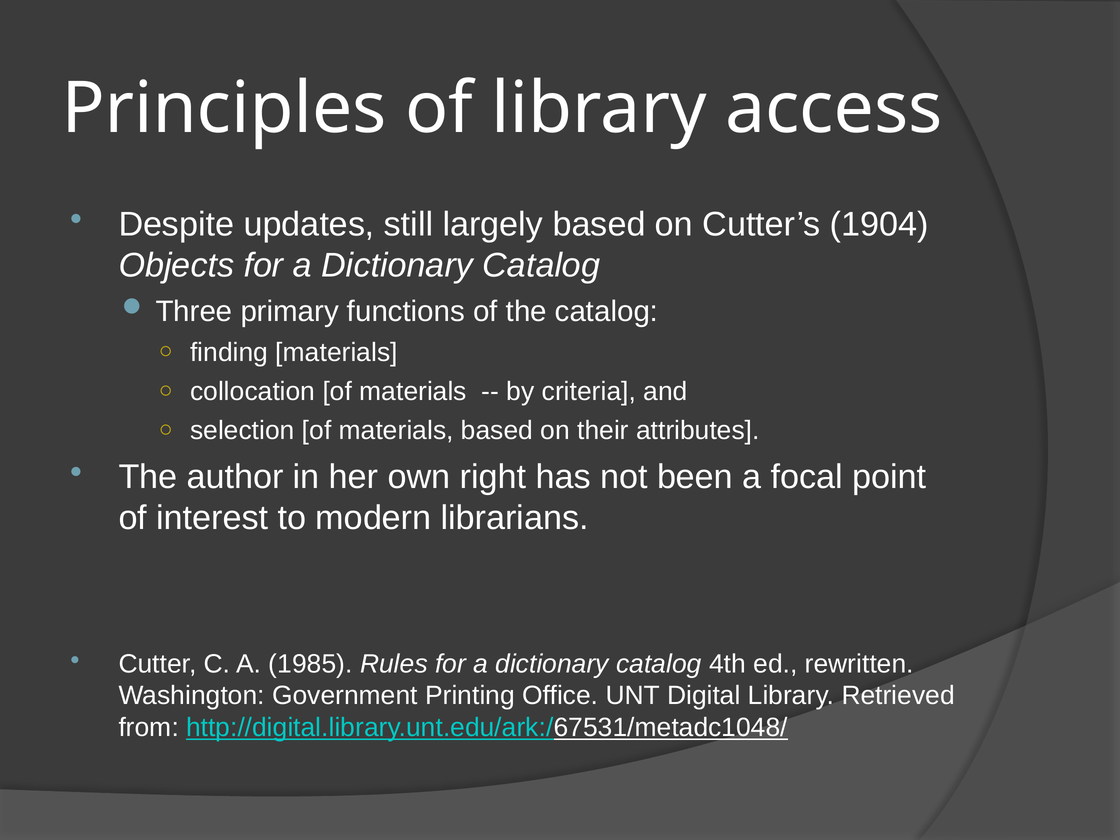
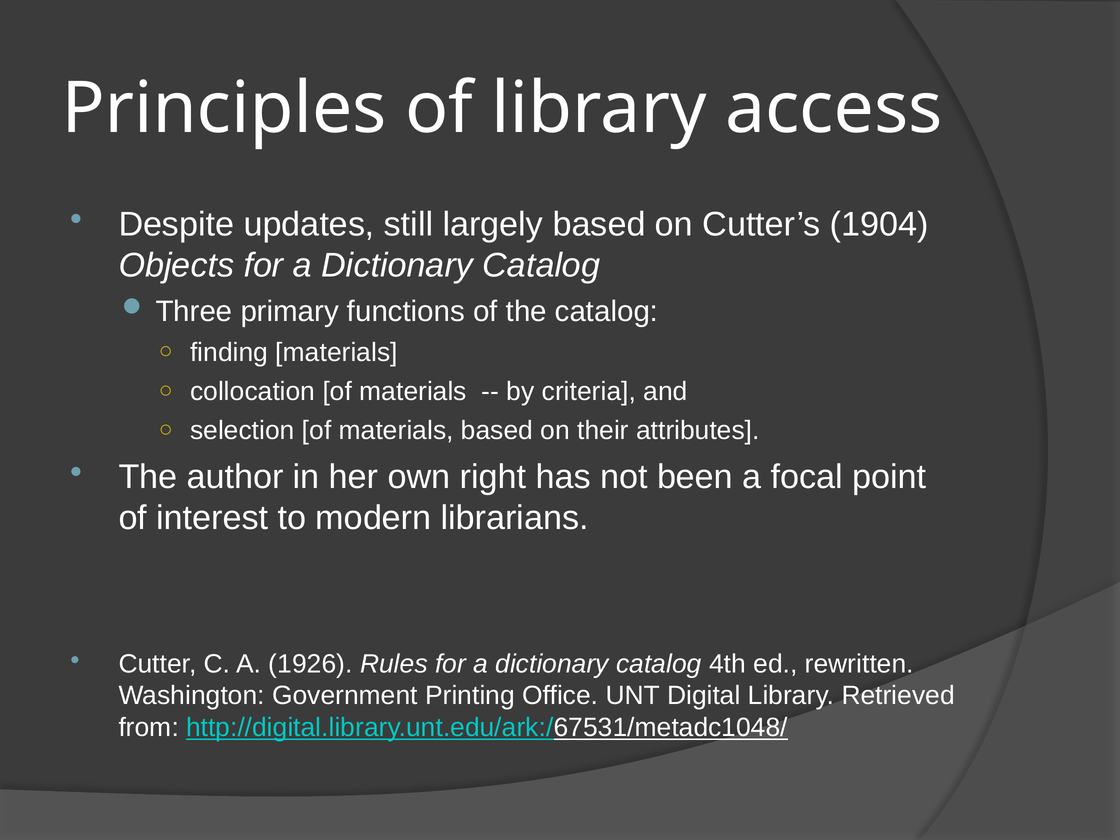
1985: 1985 -> 1926
